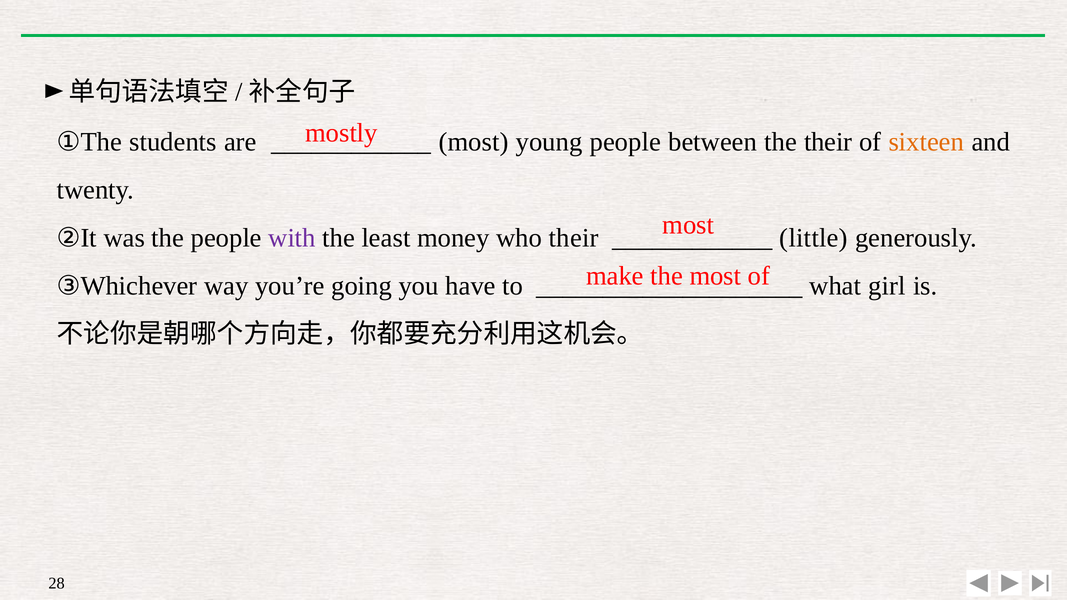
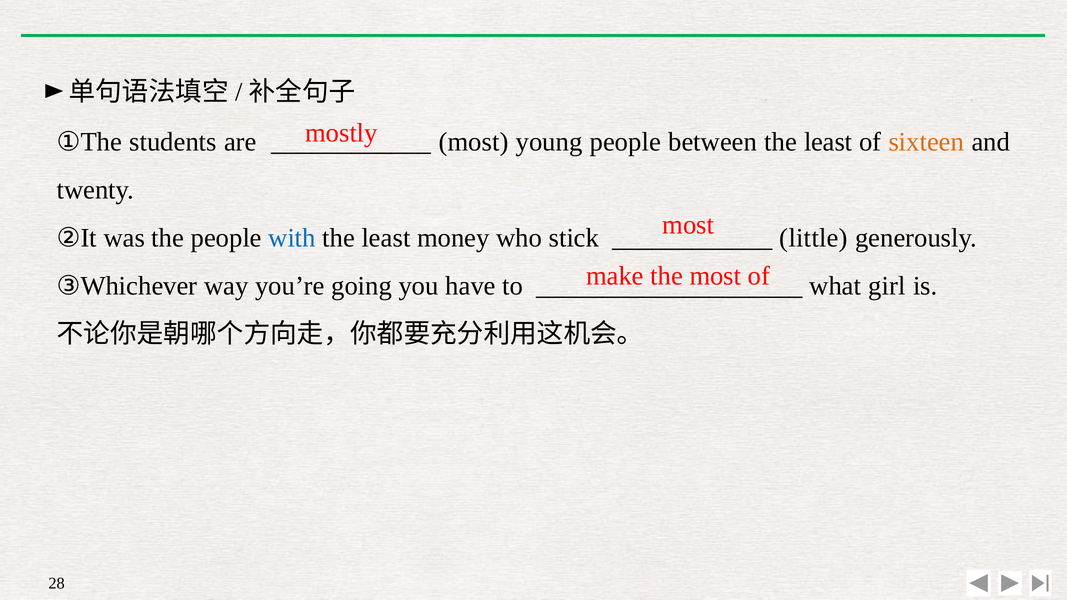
between the their: their -> least
with colour: purple -> blue
who their: their -> stick
